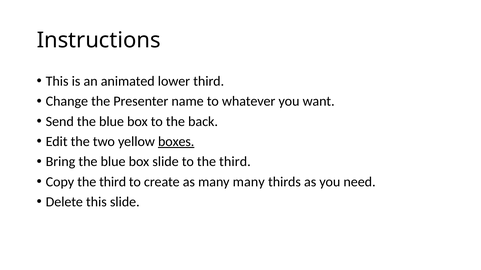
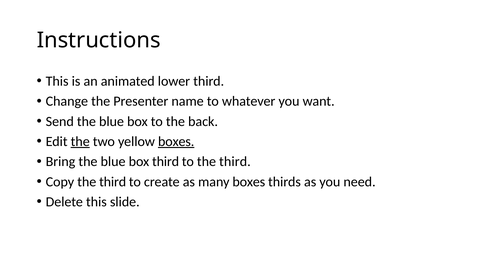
the at (80, 142) underline: none -> present
box slide: slide -> third
many many: many -> boxes
